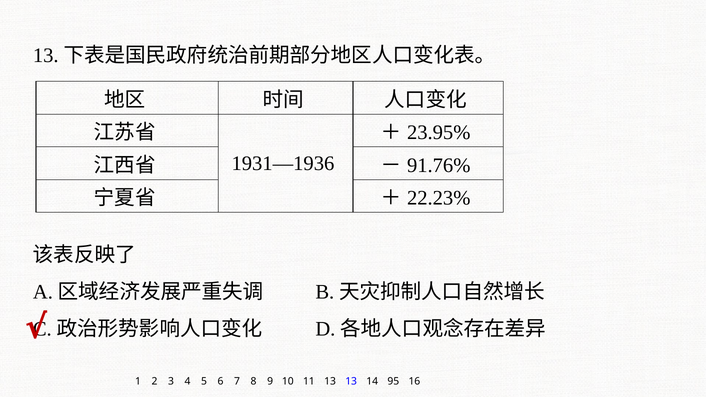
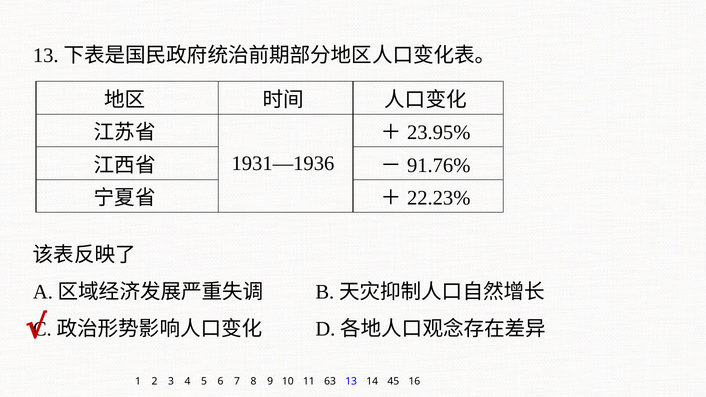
11 13: 13 -> 63
95: 95 -> 45
